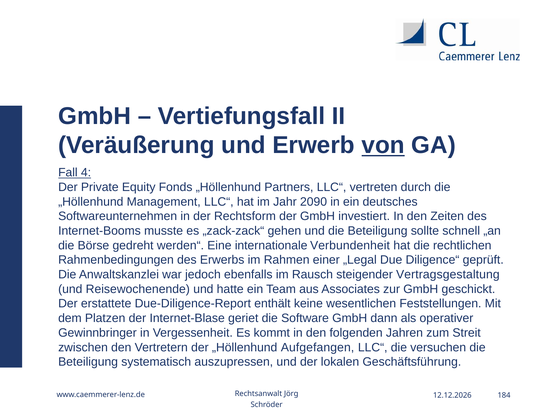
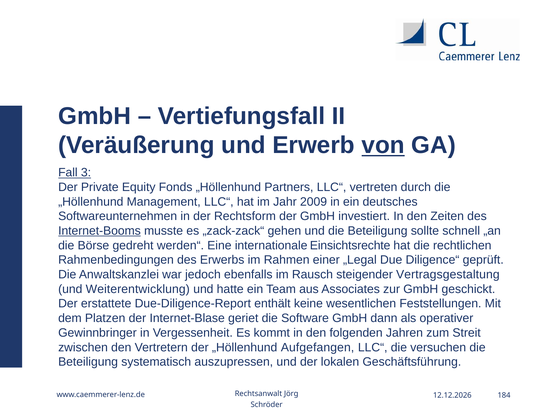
4: 4 -> 3
2090: 2090 -> 2009
Internet-Booms underline: none -> present
Verbundenheit: Verbundenheit -> Einsichtsrechte
Reisewochenende: Reisewochenende -> Weiterentwicklung
